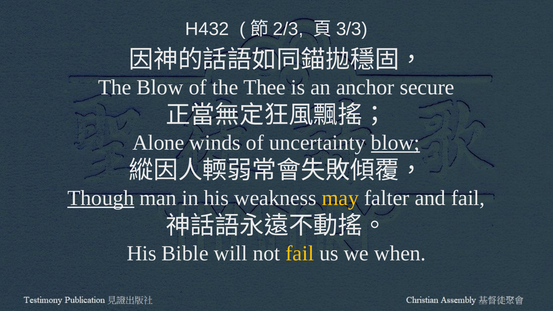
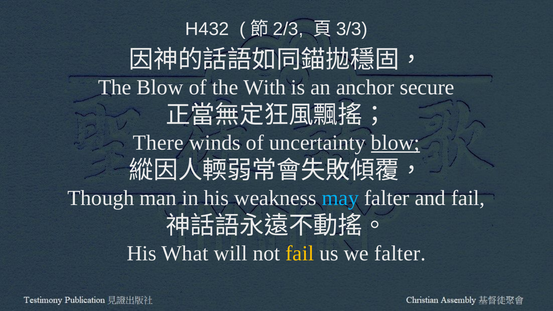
Thee: Thee -> With
Alone: Alone -> There
Though underline: present -> none
may colour: yellow -> light blue
Bible: Bible -> What
we when: when -> falter
